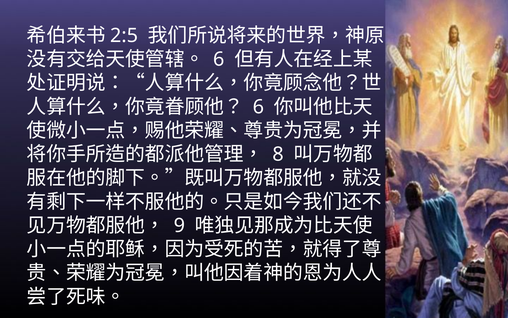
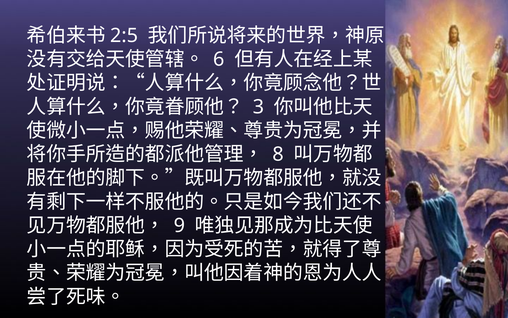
6 at (258, 107): 6 -> 3
